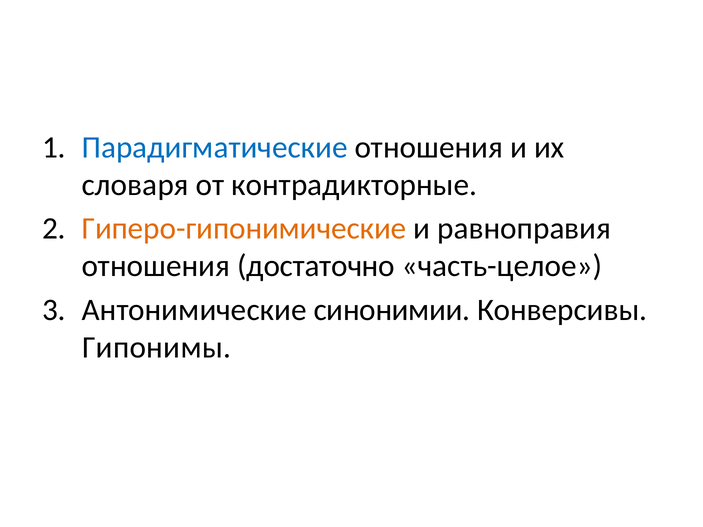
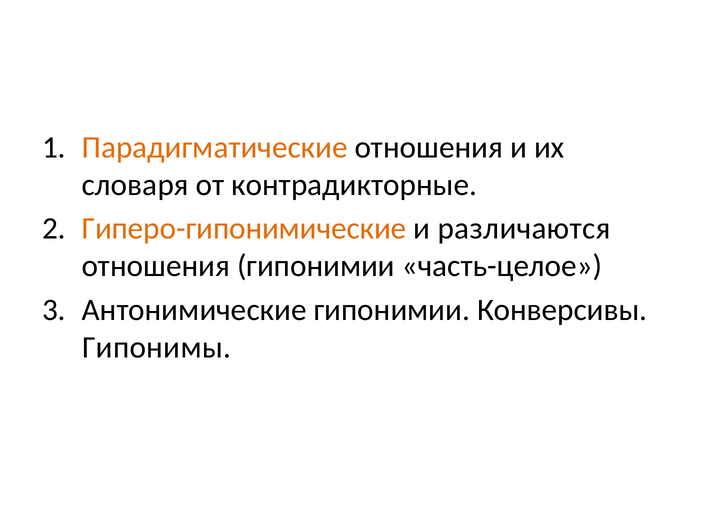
Парадигматические colour: blue -> orange
равноправия: равноправия -> различаются
отношения достаточно: достаточно -> гипонимии
Антонимические синонимии: синонимии -> гипонимии
